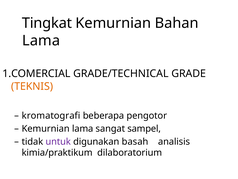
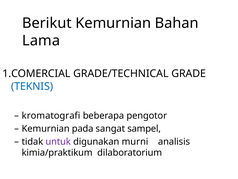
Tingkat: Tingkat -> Berikut
TEKNIS colour: orange -> blue
Kemurnian lama: lama -> pada
basah: basah -> murni
